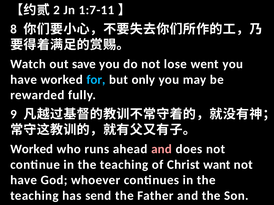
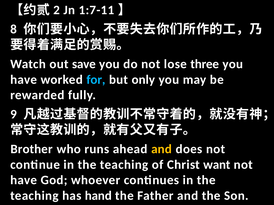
went: went -> three
Worked at (32, 149): Worked -> Brother
and at (162, 149) colour: pink -> yellow
send: send -> hand
